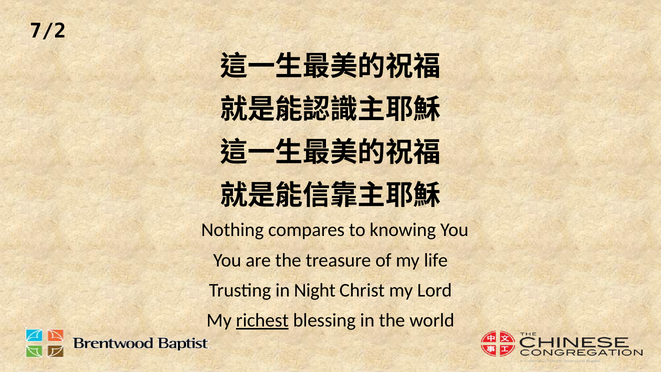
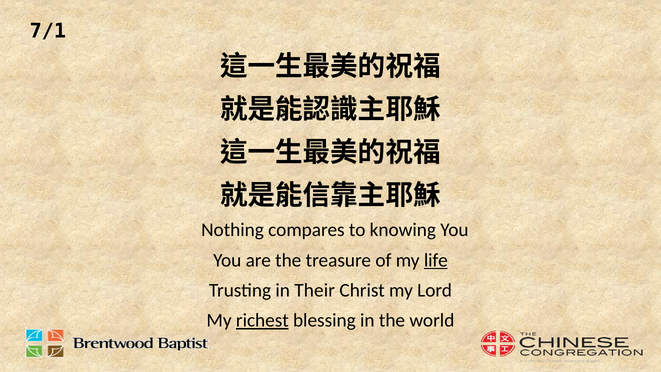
7/2: 7/2 -> 7/1
life underline: none -> present
Night: Night -> Their
